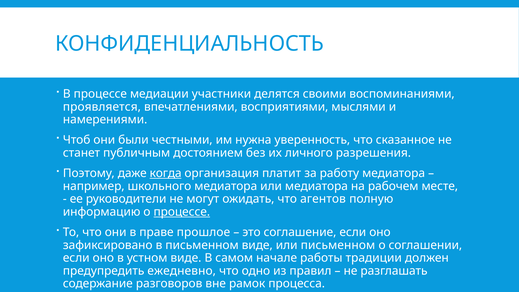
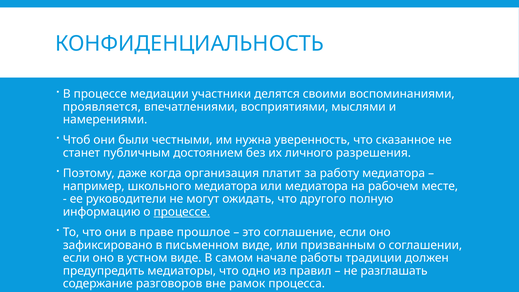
когда underline: present -> none
агентов: агентов -> другого
или письменном: письменном -> призванным
ежедневно: ежедневно -> медиаторы
